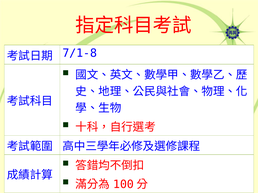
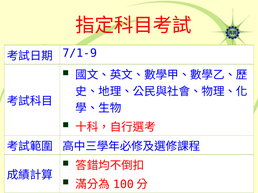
7/1-8: 7/1-8 -> 7/1-9
